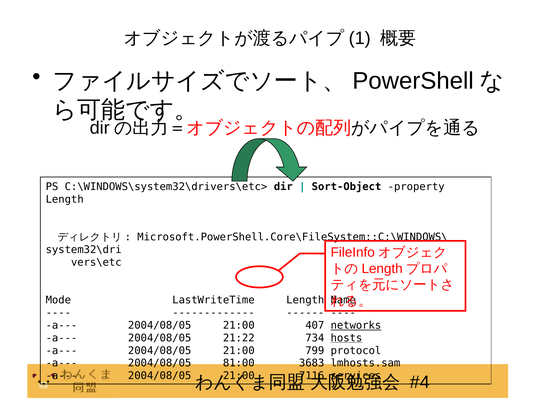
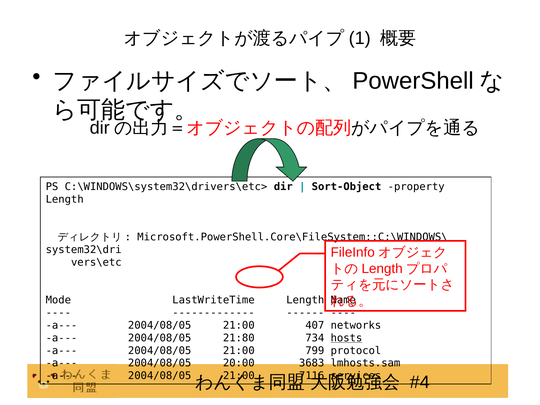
networks underline: present -> none
21:22: 21:22 -> 21:80
81:00: 81:00 -> 20:00
